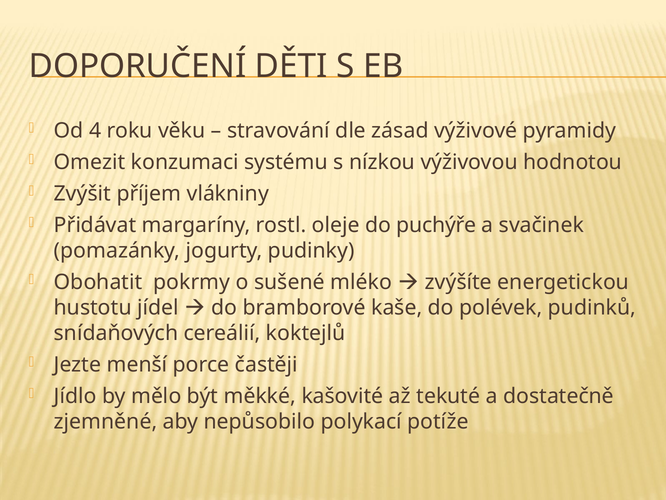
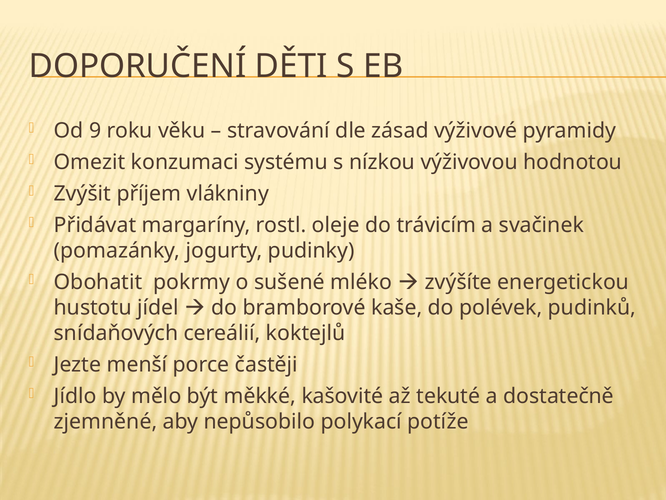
4: 4 -> 9
puchýře: puchýře -> trávicím
